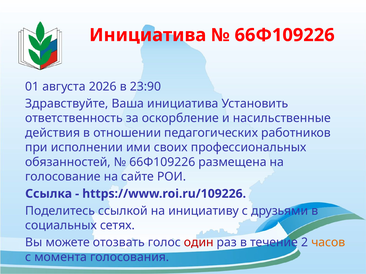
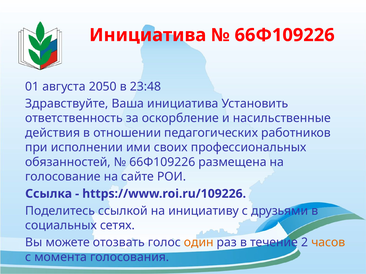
2026: 2026 -> 2050
23:90: 23:90 -> 23:48
один colour: red -> orange
